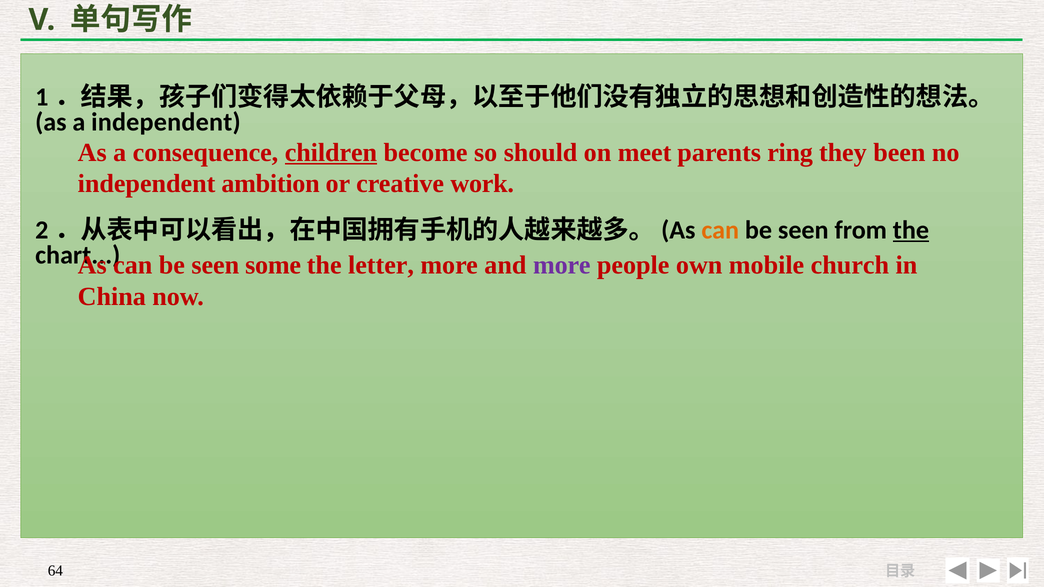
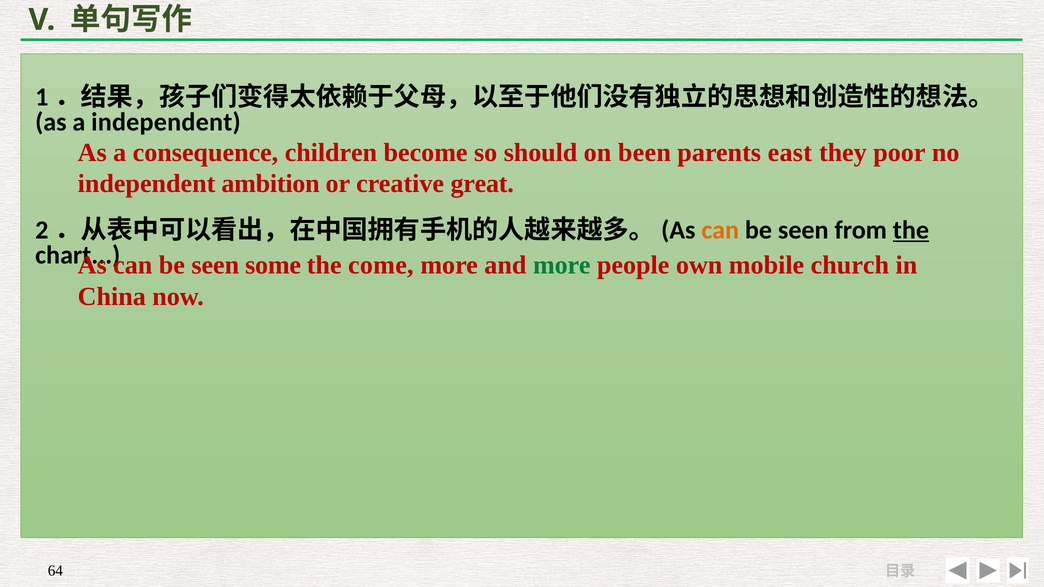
children underline: present -> none
meet: meet -> been
ring: ring -> east
been: been -> poor
work: work -> great
letter: letter -> come
more at (562, 265) colour: purple -> green
